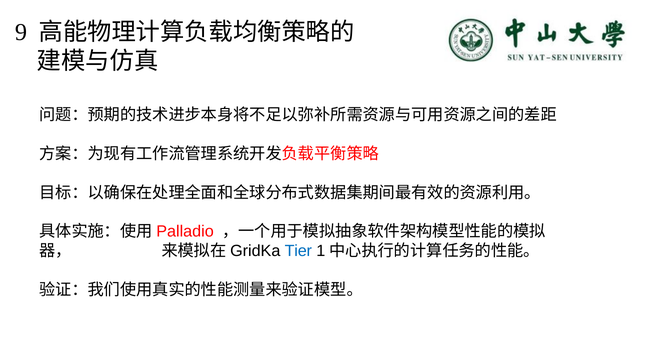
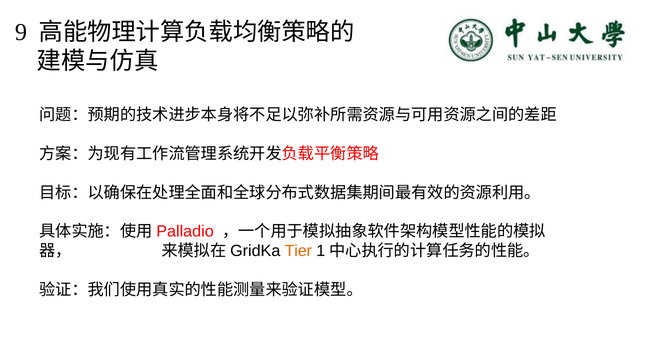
Tier colour: blue -> orange
